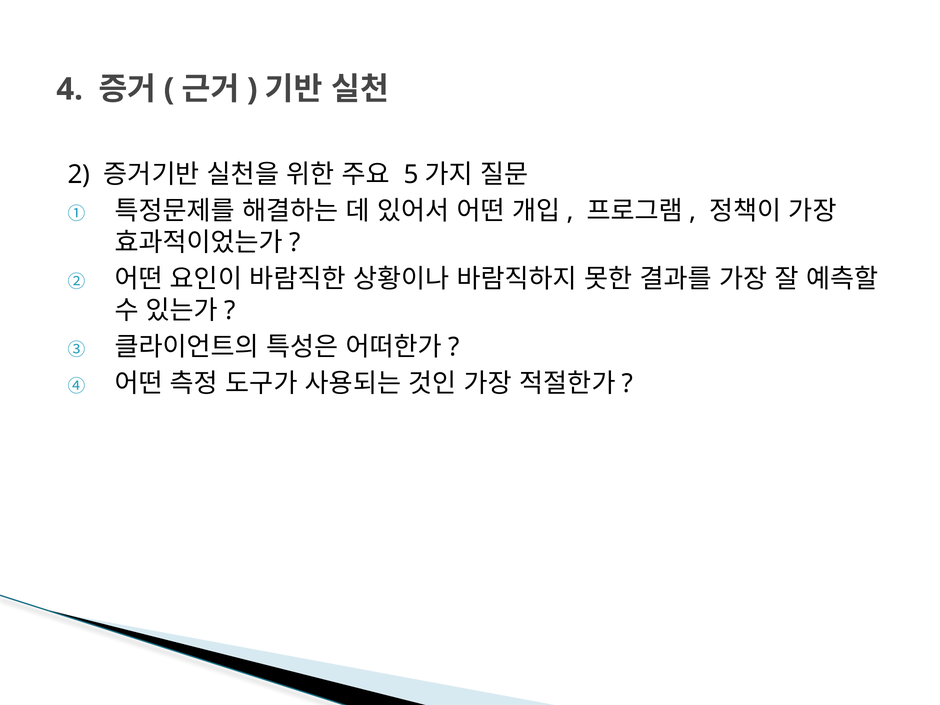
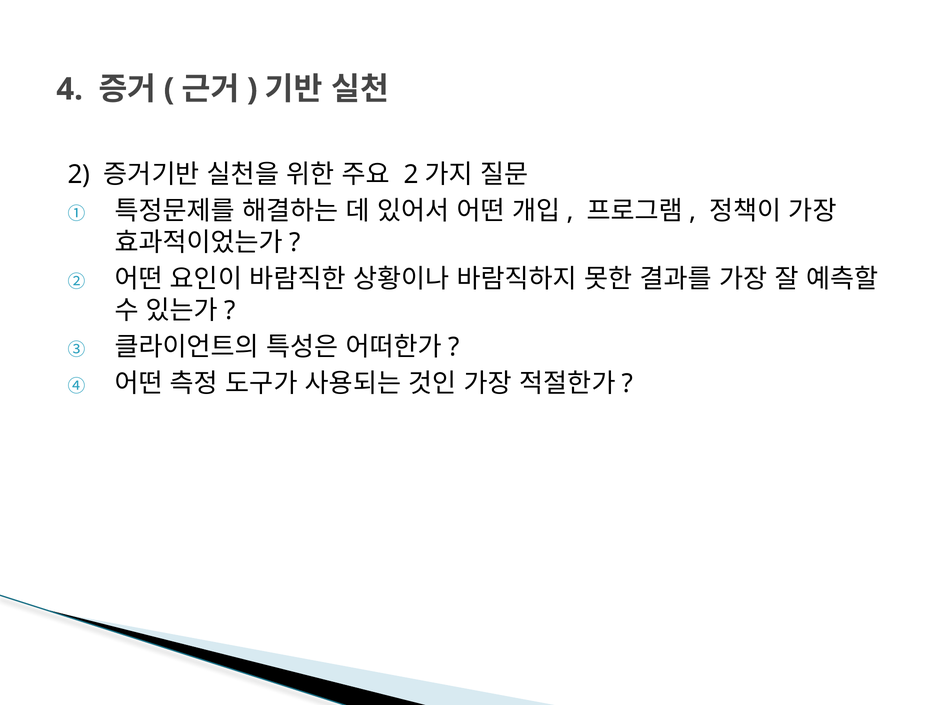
5 at (411, 174): 5 -> 2
